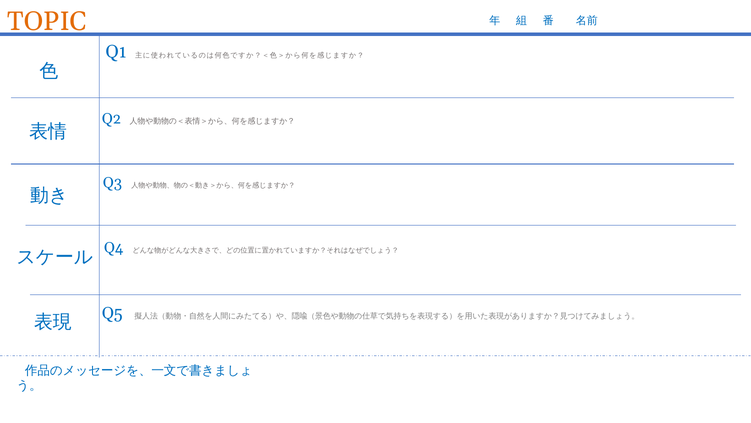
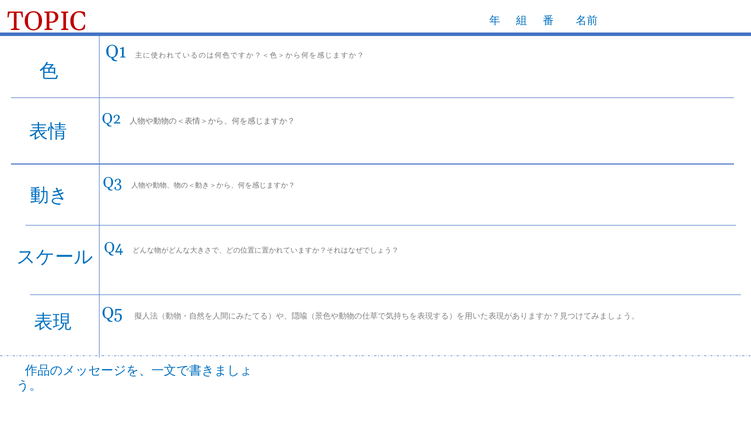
TOPIC colour: orange -> red
